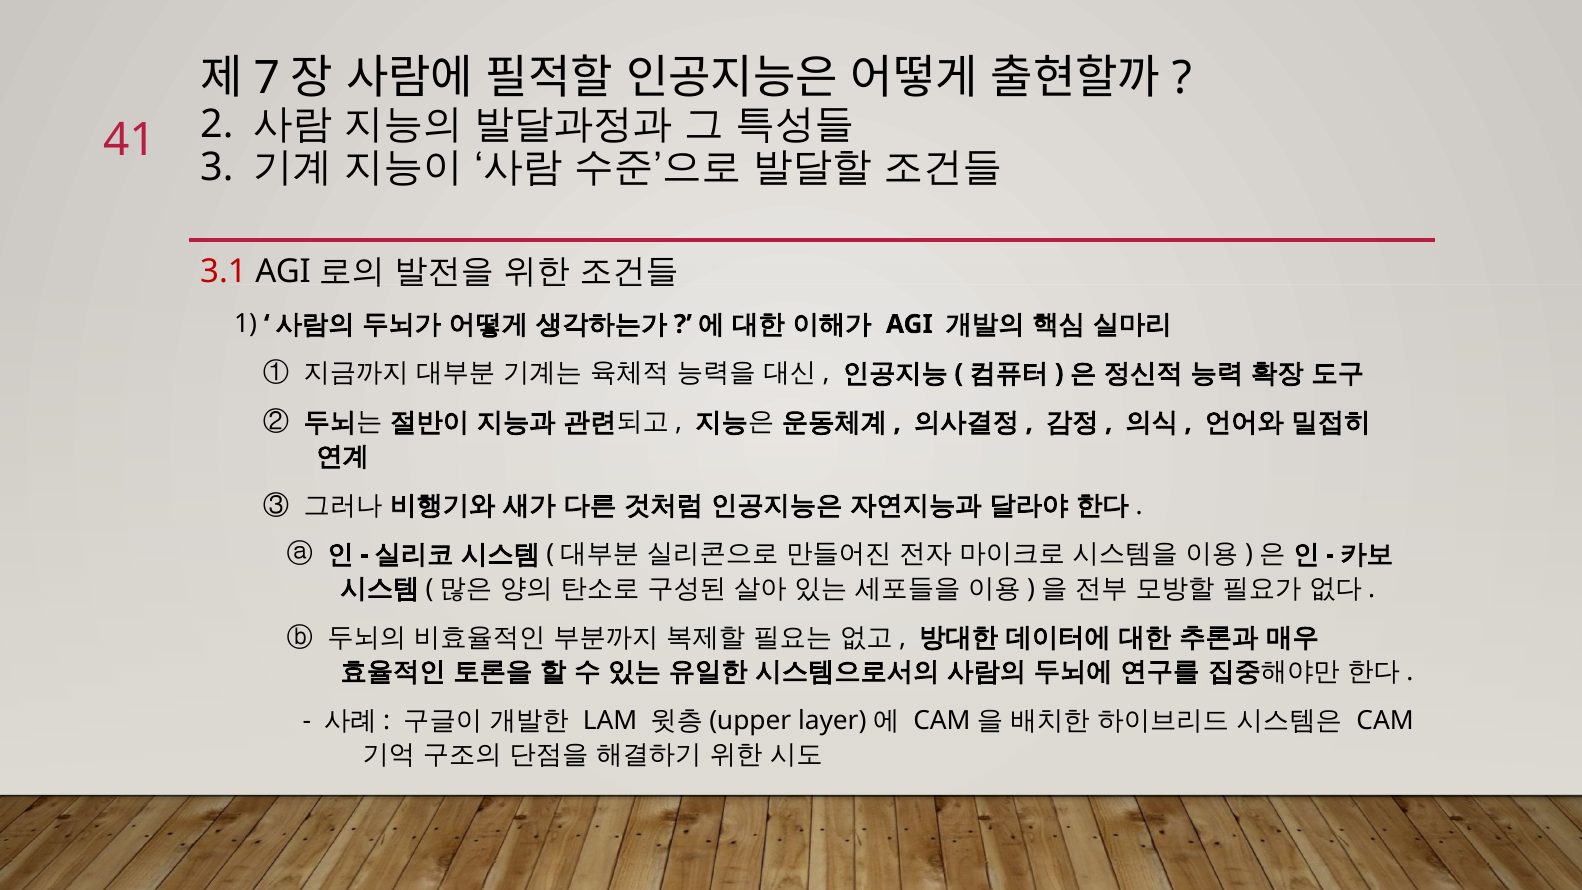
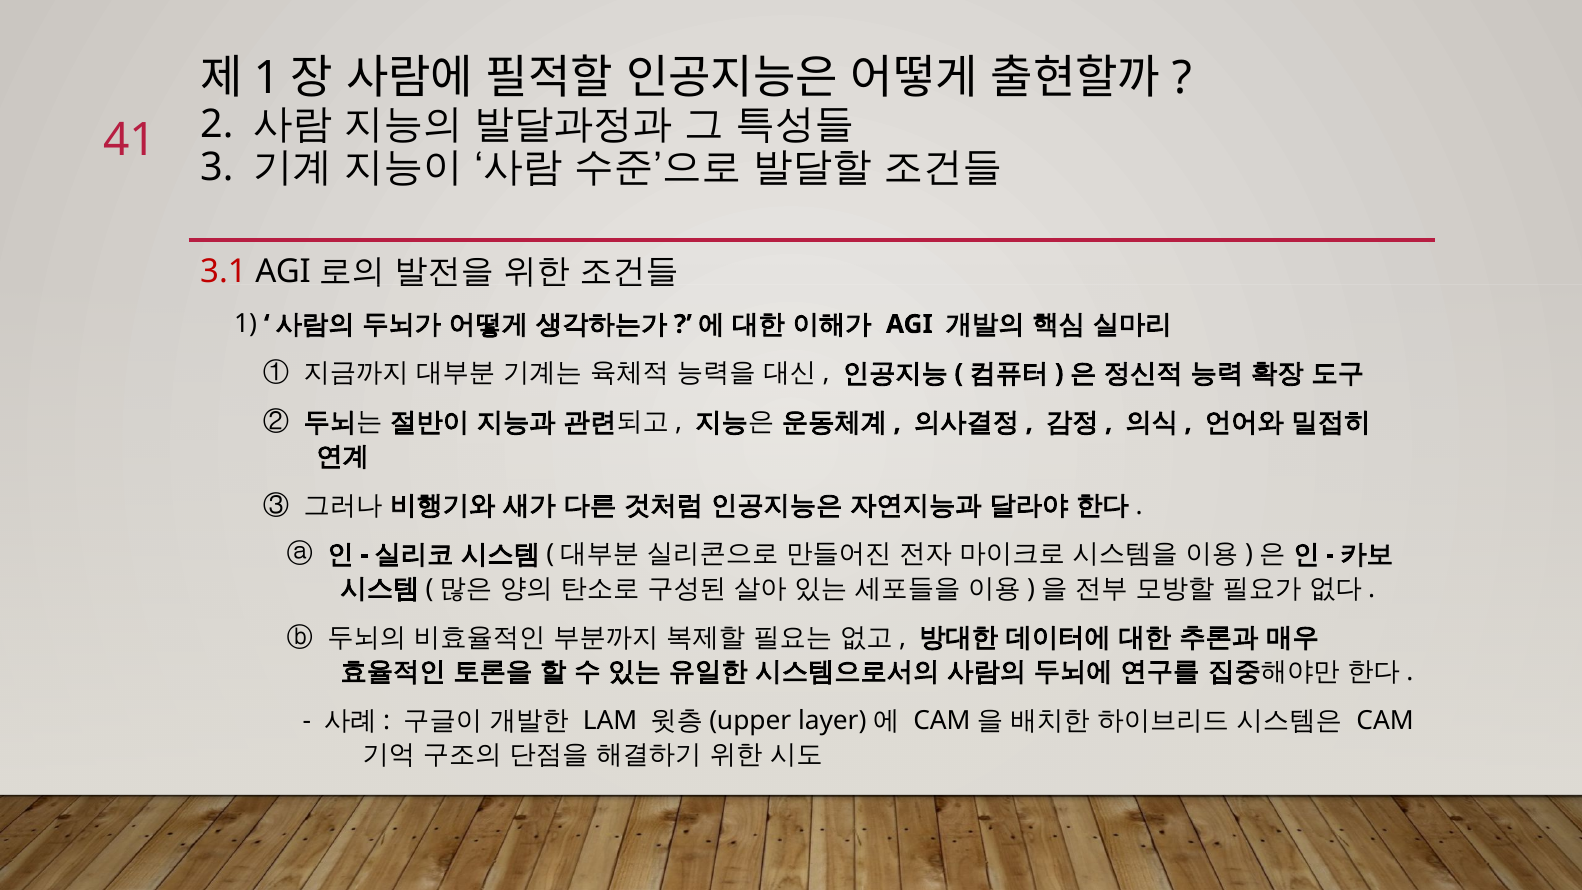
7 at (267, 78): 7 -> 1
